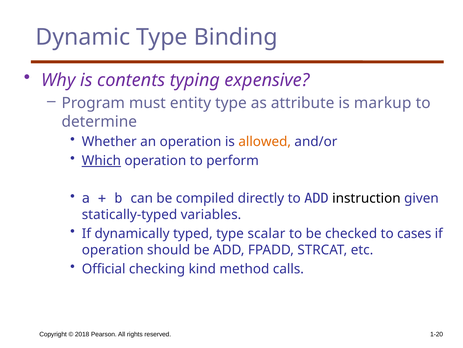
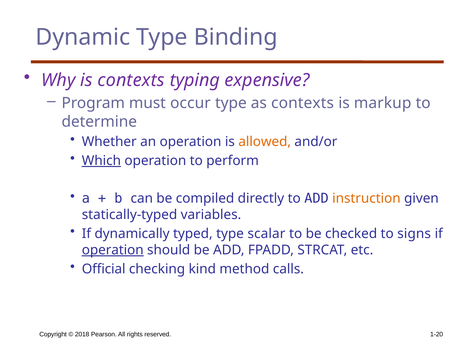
is contents: contents -> contexts
entity: entity -> occur
as attribute: attribute -> contexts
instruction colour: black -> orange
cases: cases -> signs
operation at (113, 249) underline: none -> present
